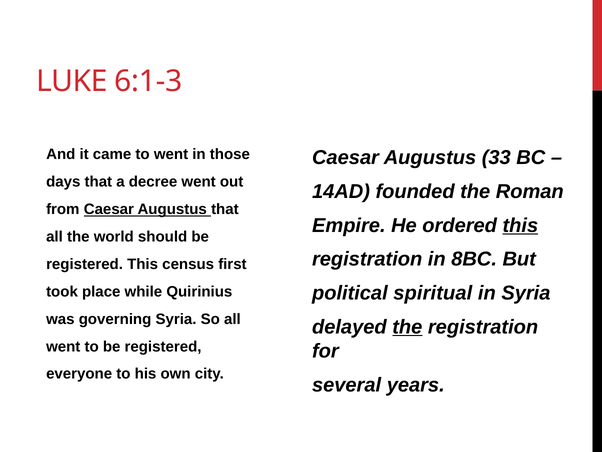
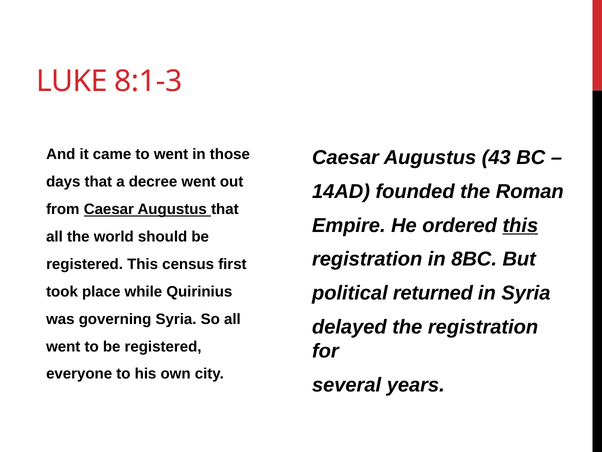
6:1-3: 6:1-3 -> 8:1-3
33: 33 -> 43
spiritual: spiritual -> returned
the at (407, 327) underline: present -> none
